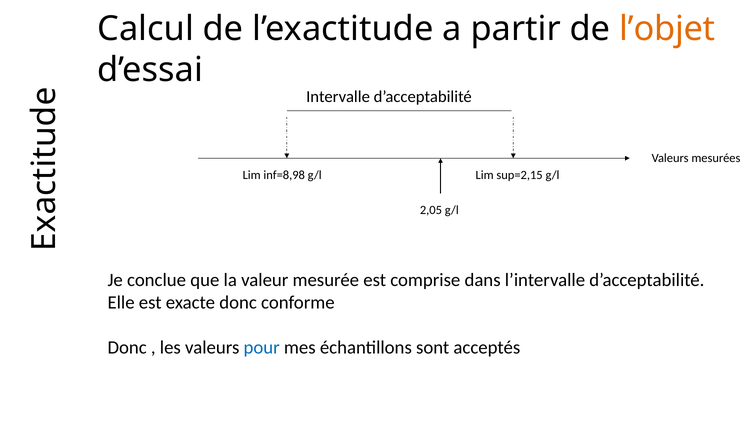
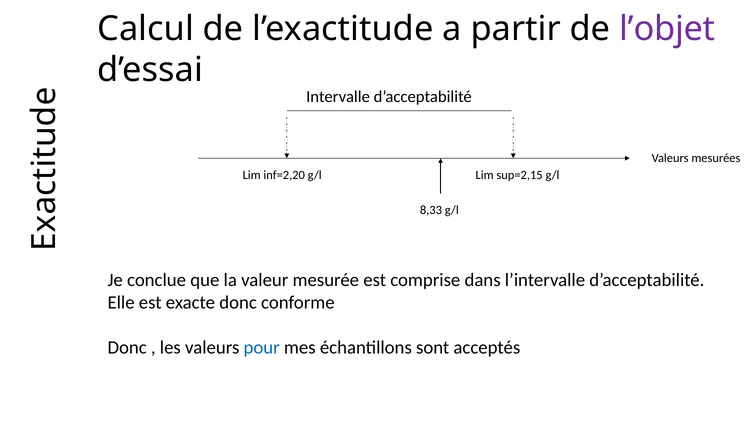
l’objet colour: orange -> purple
inf=8,98: inf=8,98 -> inf=2,20
2,05: 2,05 -> 8,33
